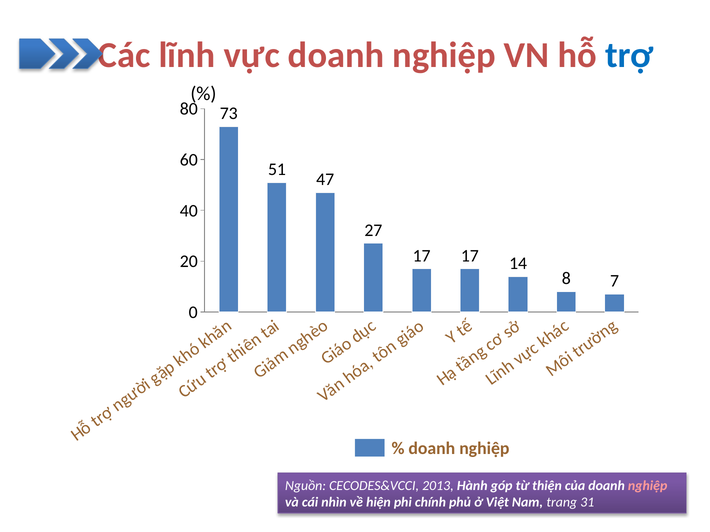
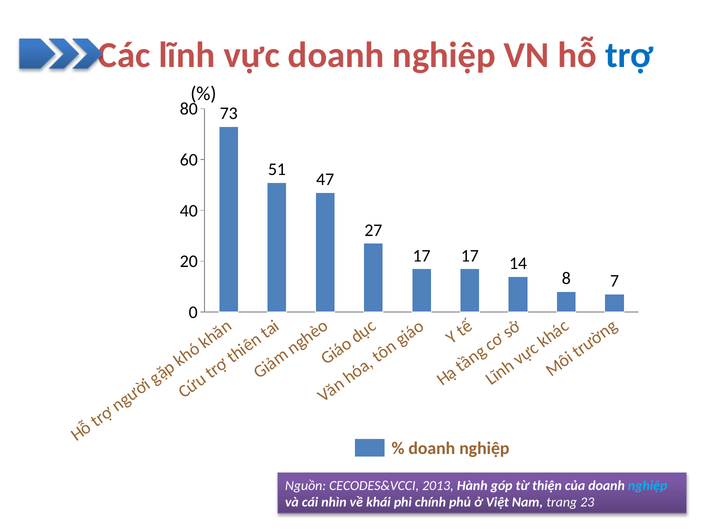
nghiệp at (648, 486) colour: pink -> light blue
hiện: hiện -> khái
31: 31 -> 23
